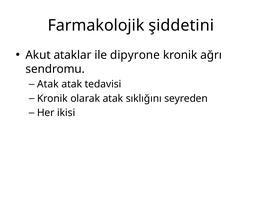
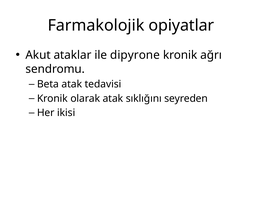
şiddetini: şiddetini -> opiyatlar
Atak at (48, 84): Atak -> Beta
